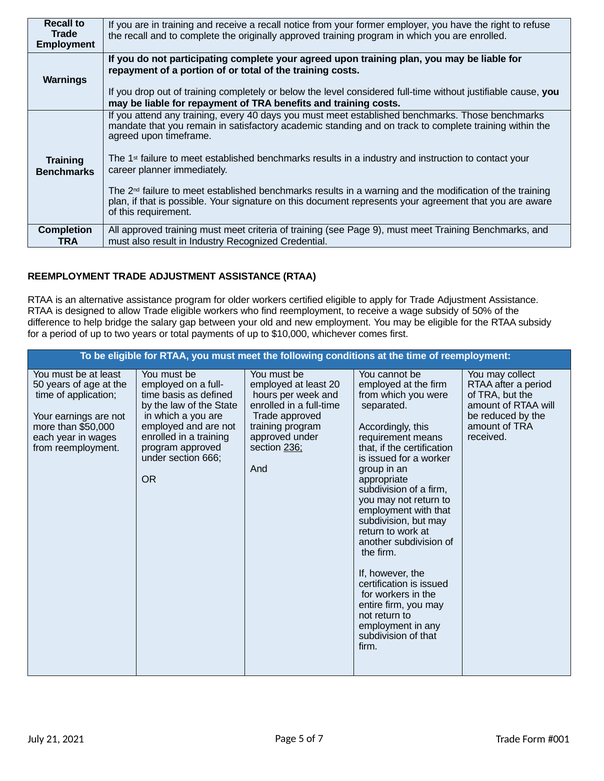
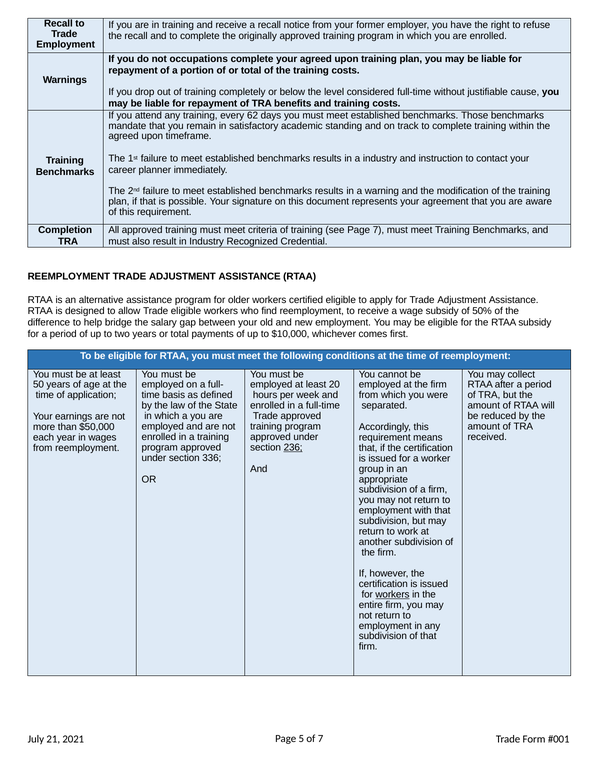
participating: participating -> occupations
40: 40 -> 62
Page 9: 9 -> 7
666: 666 -> 336
workers at (392, 595) underline: none -> present
